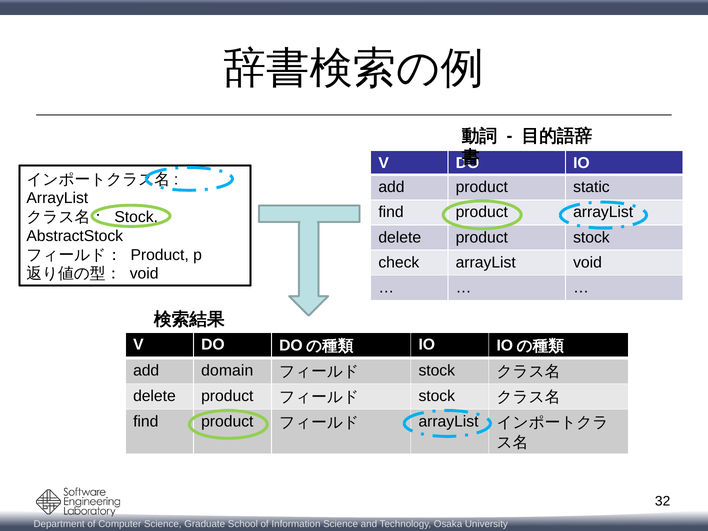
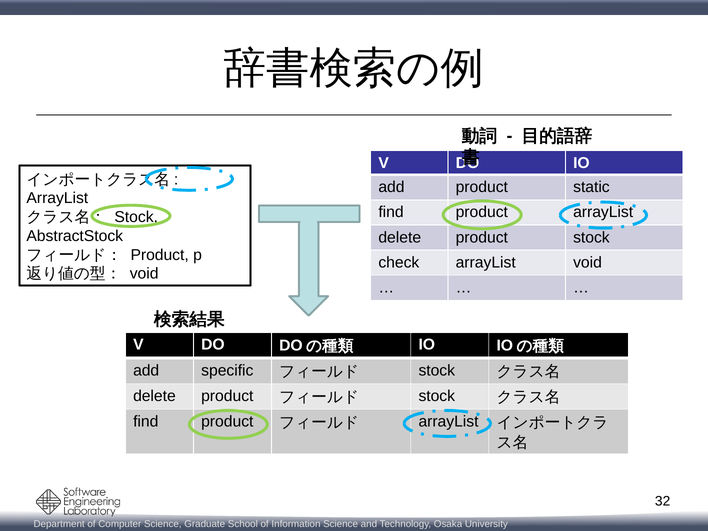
domain: domain -> specific
